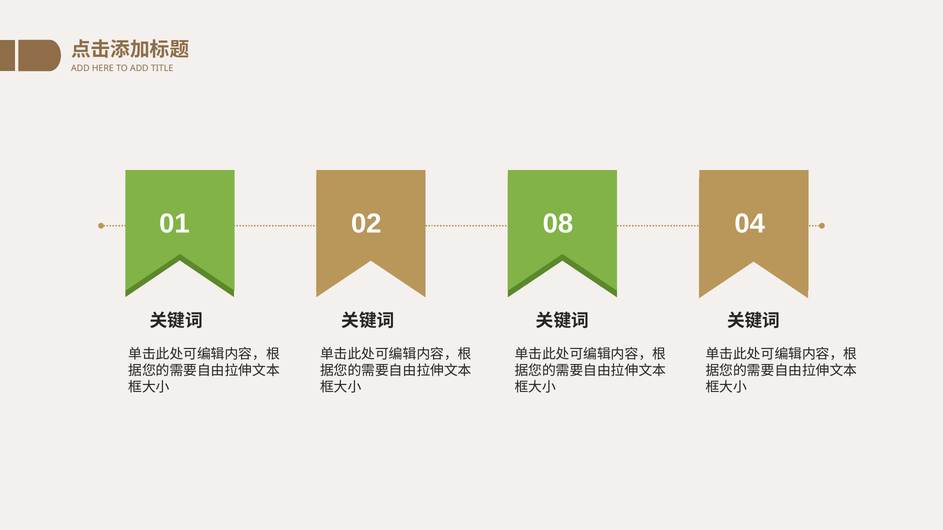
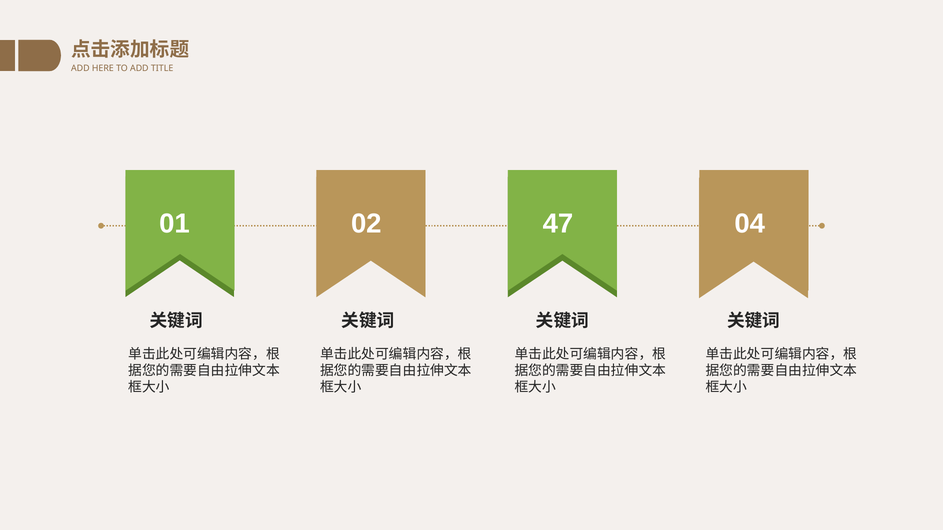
08: 08 -> 47
